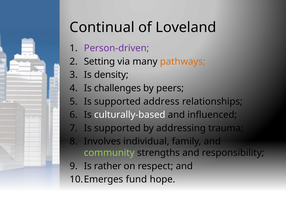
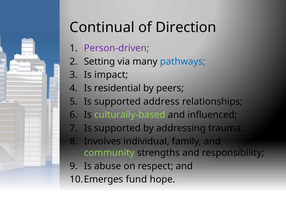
Loveland: Loveland -> Direction
pathways colour: orange -> blue
density: density -> impact
challenges: challenges -> residential
culturally-based colour: white -> light green
rather: rather -> abuse
